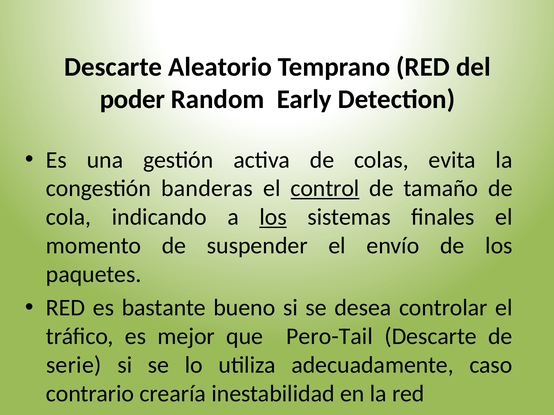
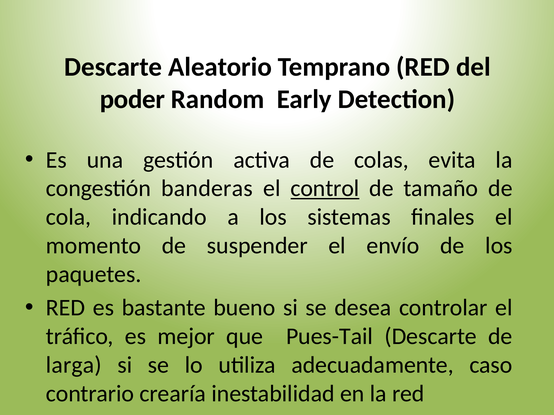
los at (273, 217) underline: present -> none
Pero-Tail: Pero-Tail -> Pues-Tail
serie: serie -> larga
